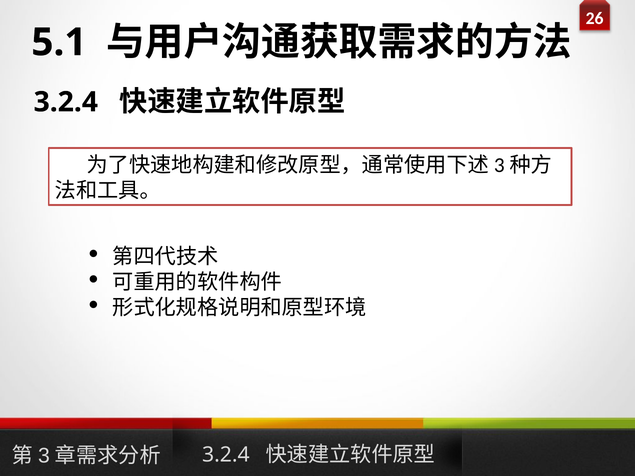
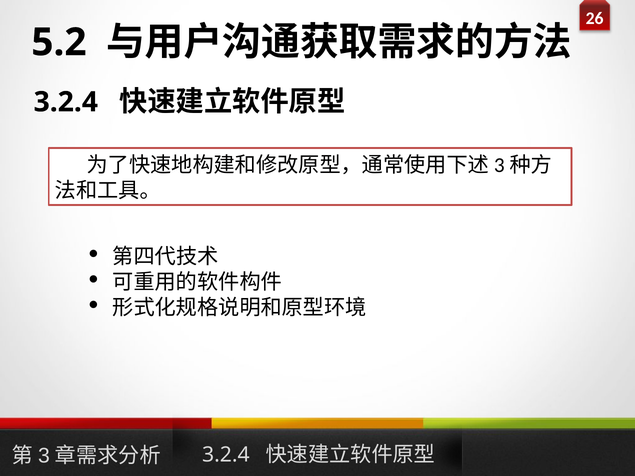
5.1: 5.1 -> 5.2
